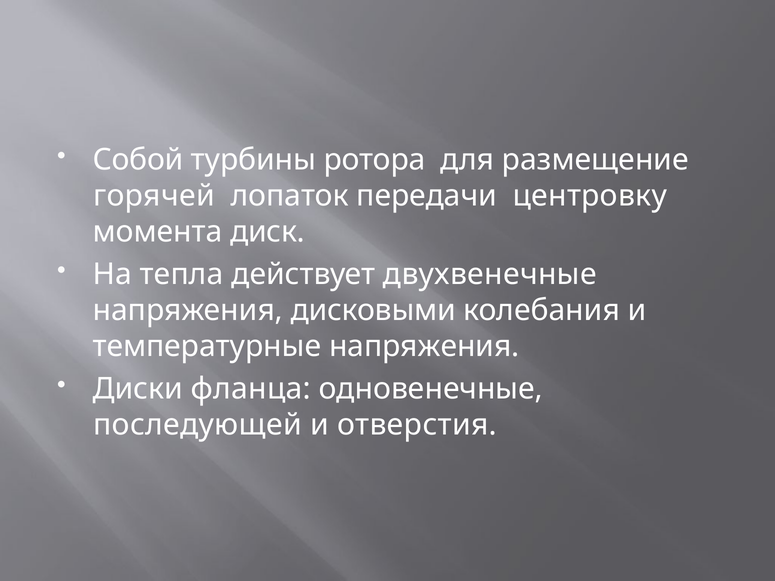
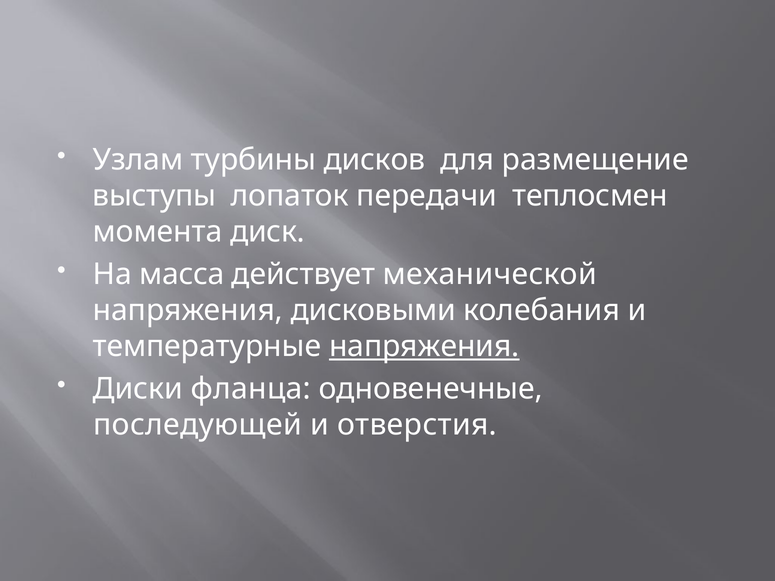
Собой: Собой -> Узлам
ротора: ротора -> дисков
горячей: горячей -> выступы
центровку: центровку -> теплосмен
тепла: тепла -> масса
двухвенечные: двухвенечные -> механической
напряжения at (424, 347) underline: none -> present
